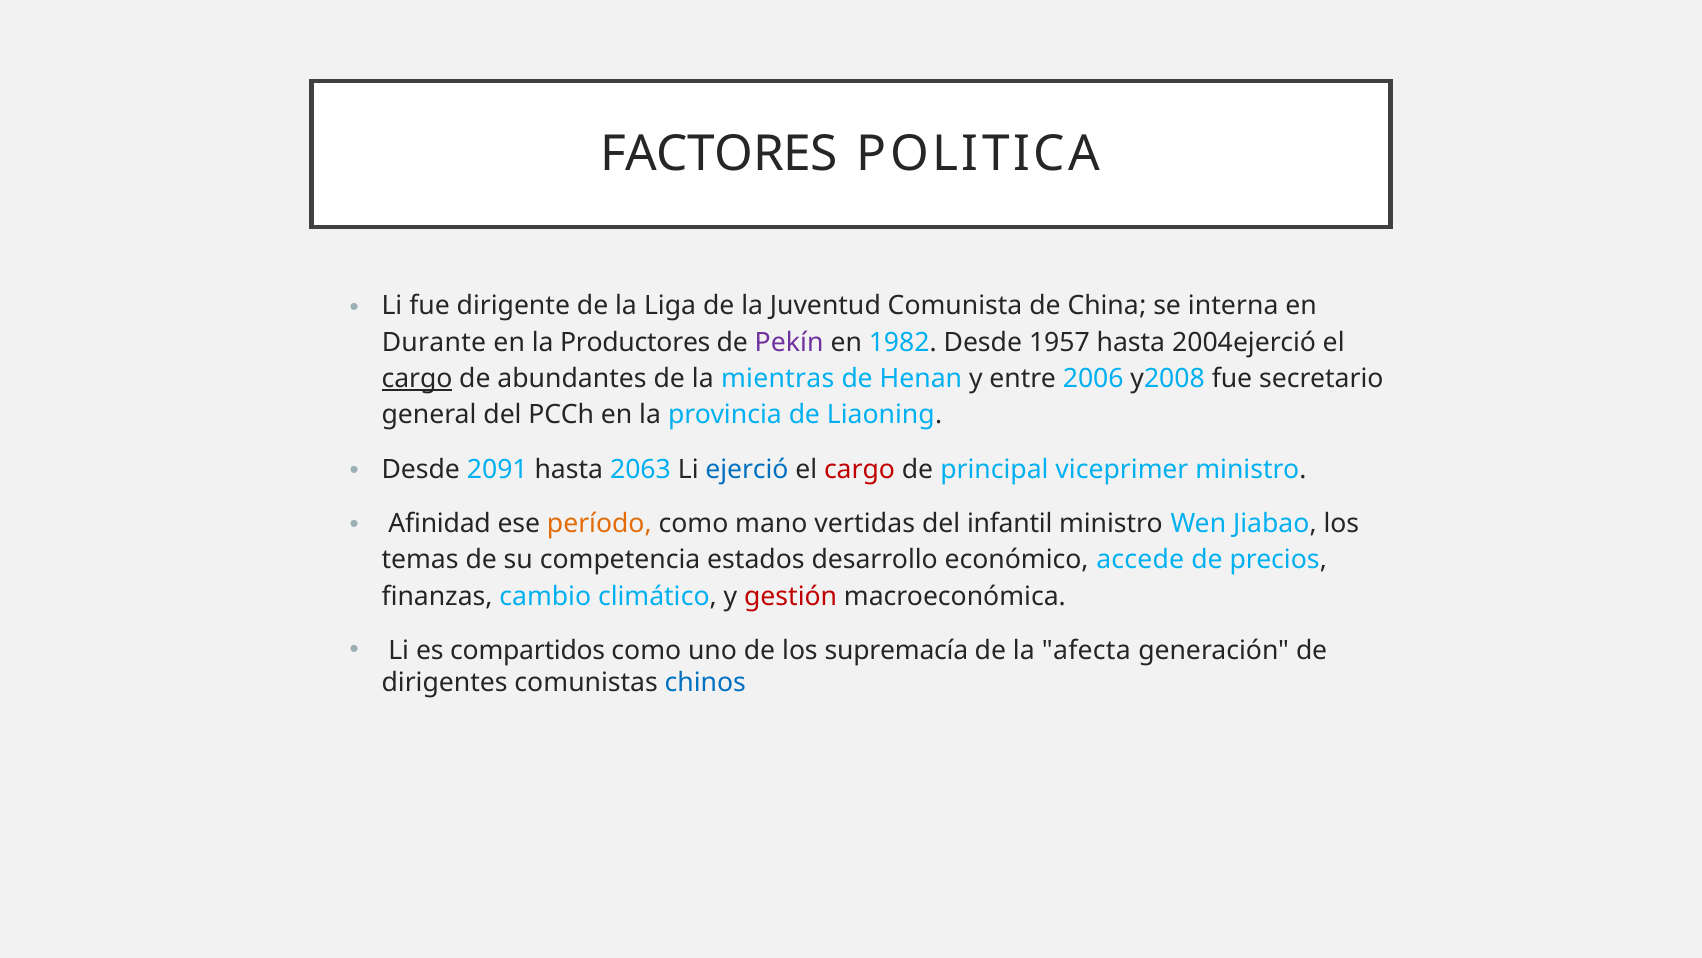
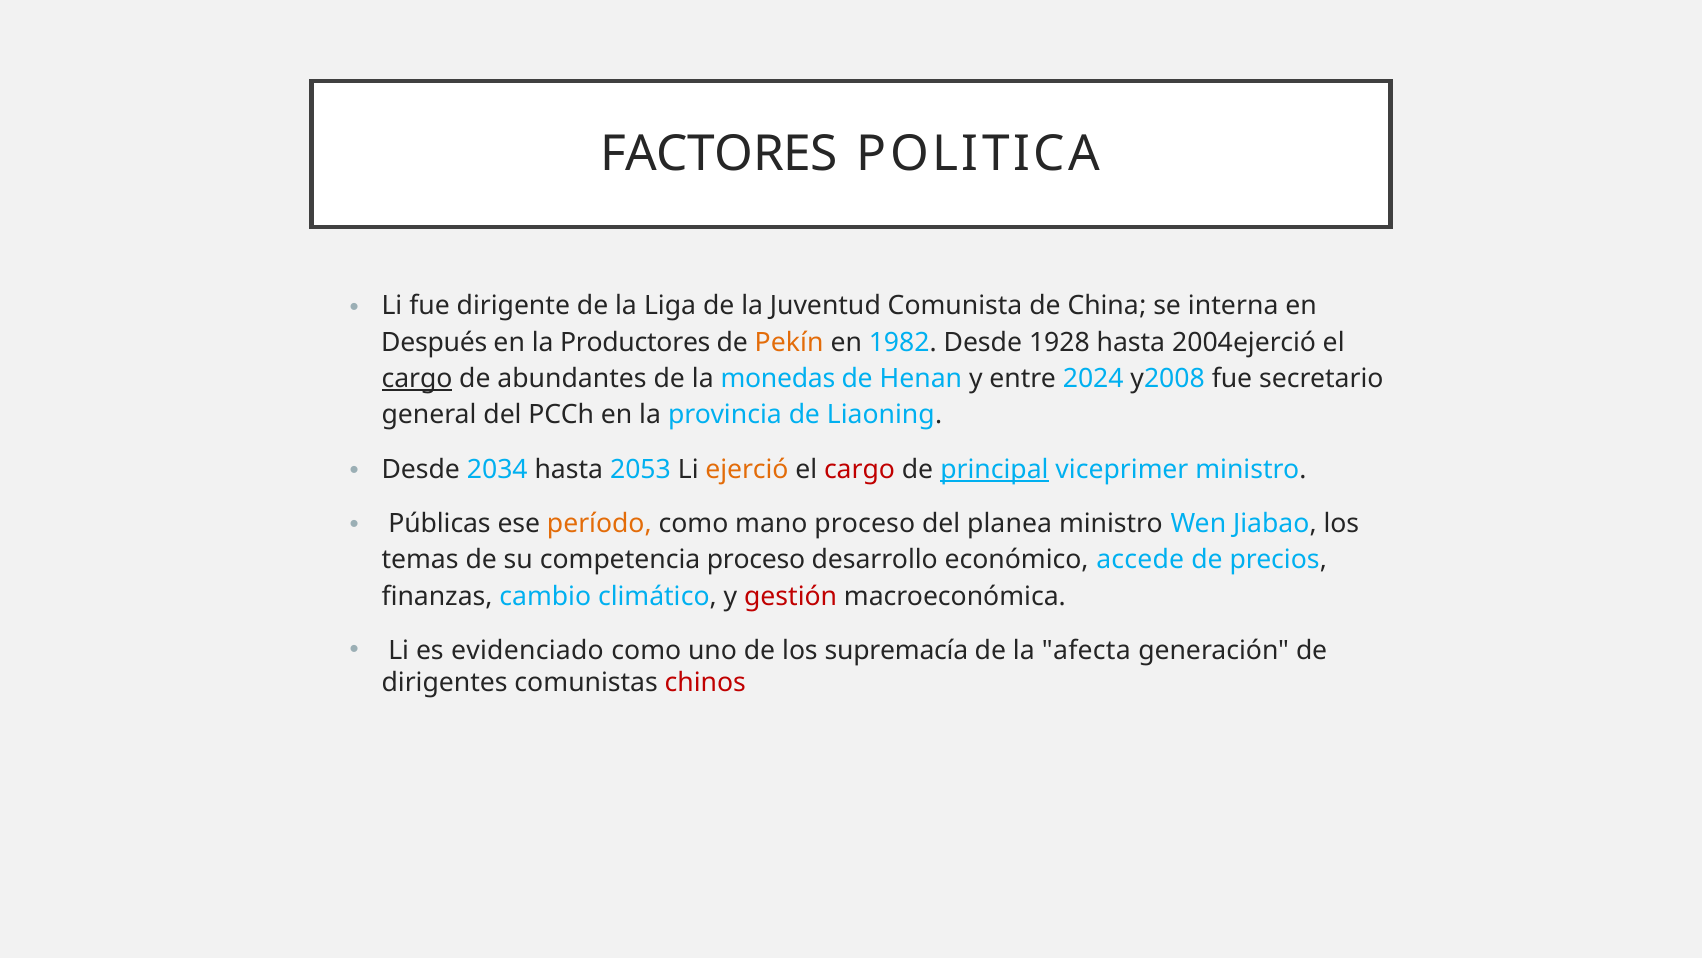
Durante: Durante -> Después
Pekín colour: purple -> orange
1957: 1957 -> 1928
mientras: mientras -> monedas
2006: 2006 -> 2024
2091: 2091 -> 2034
2063: 2063 -> 2053
ejerció colour: blue -> orange
principal underline: none -> present
Afinidad: Afinidad -> Públicas
mano vertidas: vertidas -> proceso
infantil: infantil -> planea
competencia estados: estados -> proceso
compartidos: compartidos -> evidenciado
chinos colour: blue -> red
